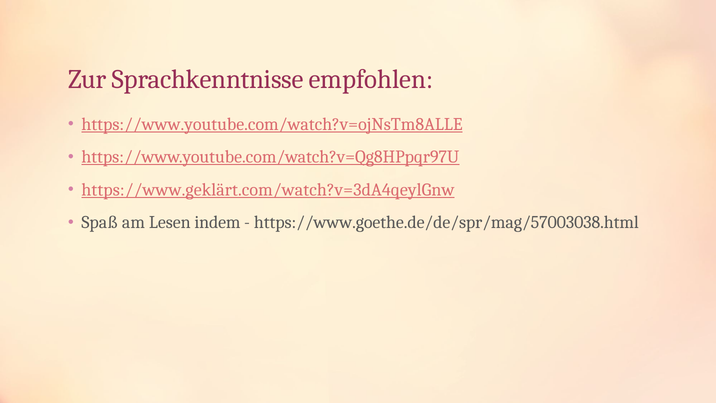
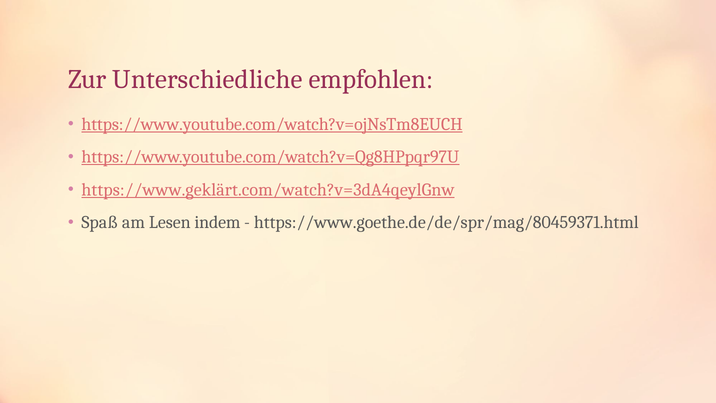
Sprachkenntnisse: Sprachkenntnisse -> Unterschiedliche
https://www.youtube.com/watch?v=ojNsTm8ALLE: https://www.youtube.com/watch?v=ojNsTm8ALLE -> https://www.youtube.com/watch?v=ojNsTm8EUCH
https://www.goethe.de/de/spr/mag/57003038.html: https://www.goethe.de/de/spr/mag/57003038.html -> https://www.goethe.de/de/spr/mag/80459371.html
